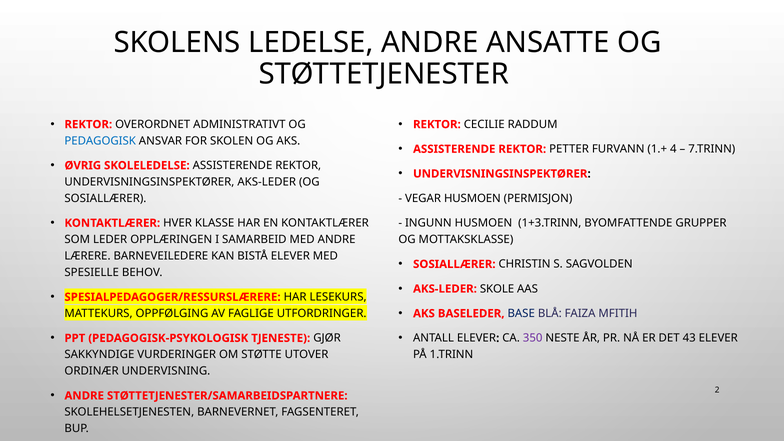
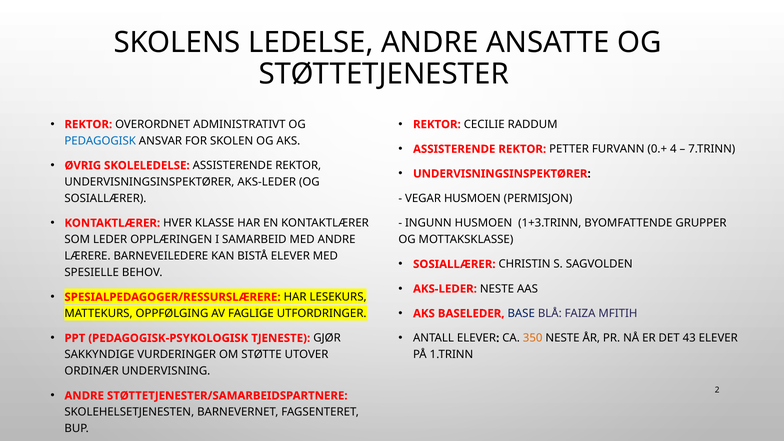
1.+: 1.+ -> 0.+
AKS-LEDER SKOLE: SKOLE -> NESTE
350 colour: purple -> orange
